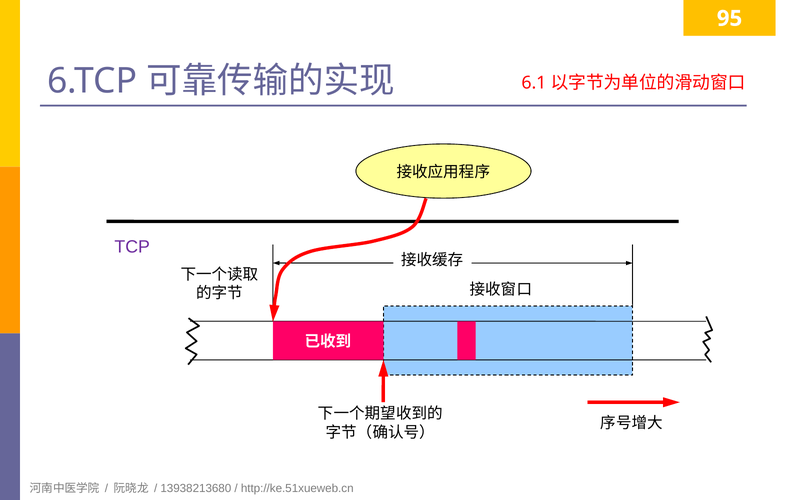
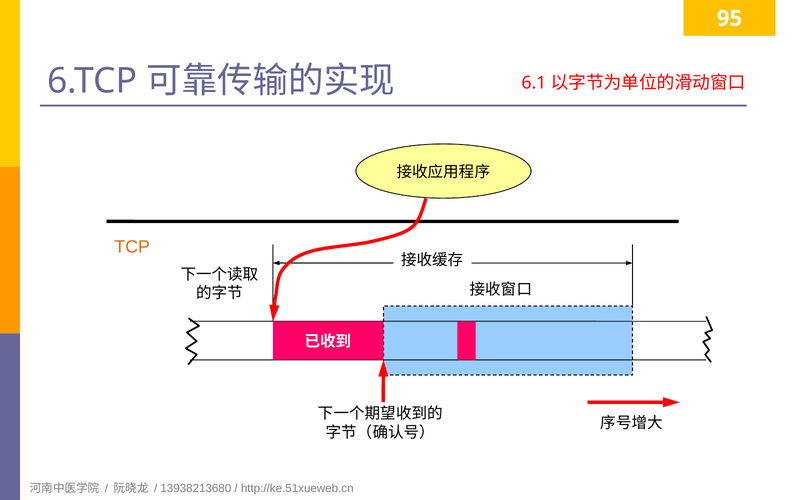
TCP colour: purple -> orange
